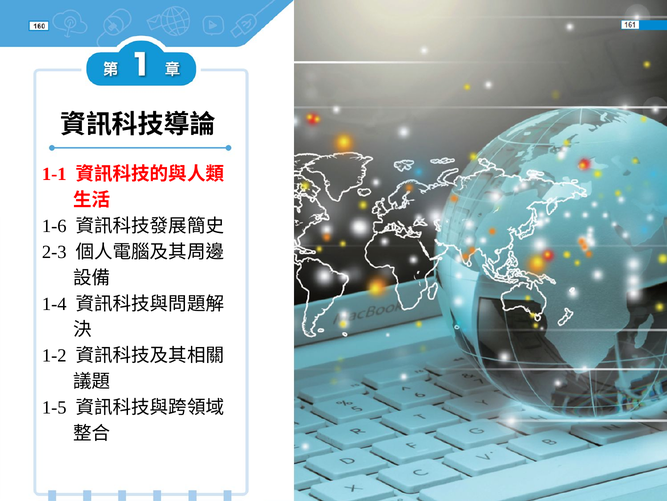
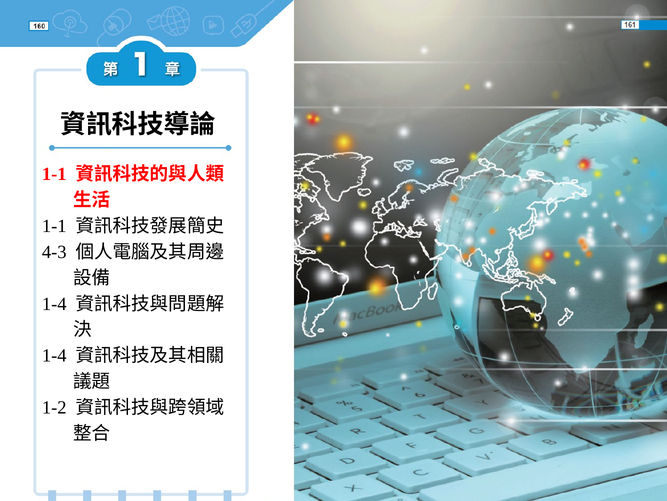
1-6 at (54, 226): 1-6 -> 1-1
2-3: 2-3 -> 4-3
1-2 at (54, 355): 1-2 -> 1-4
1-5: 1-5 -> 1-2
